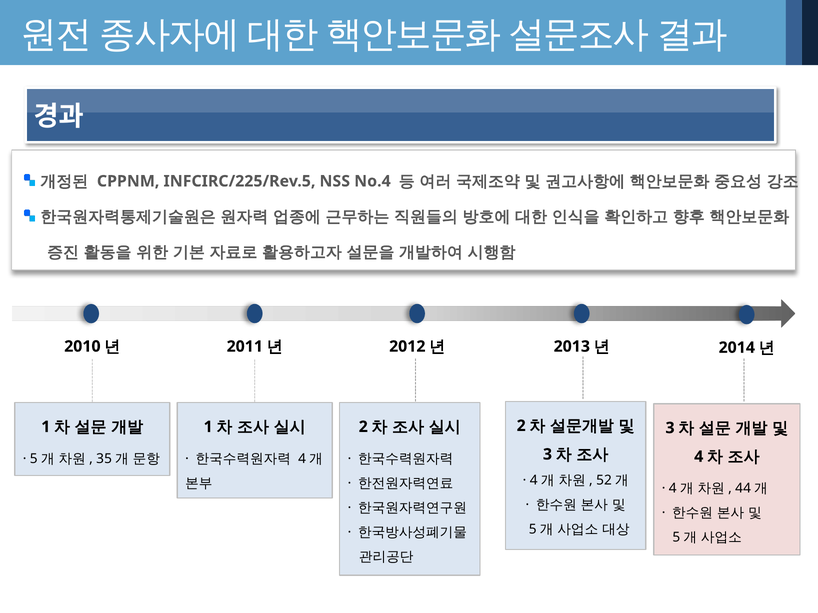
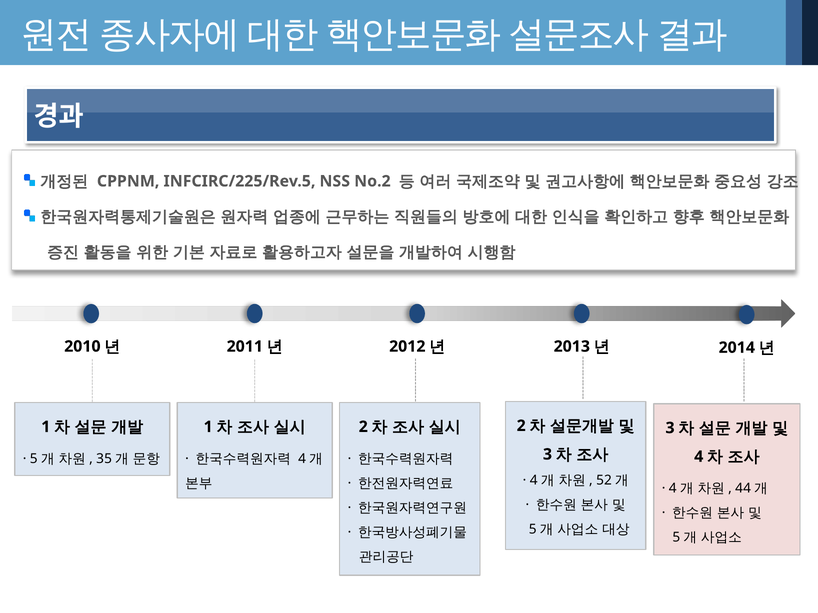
No.4: No.4 -> No.2
